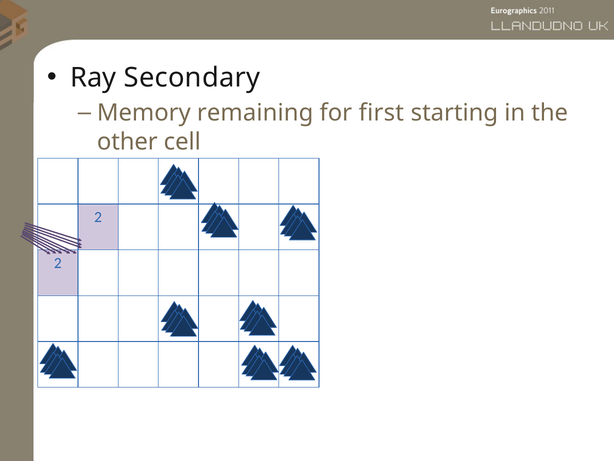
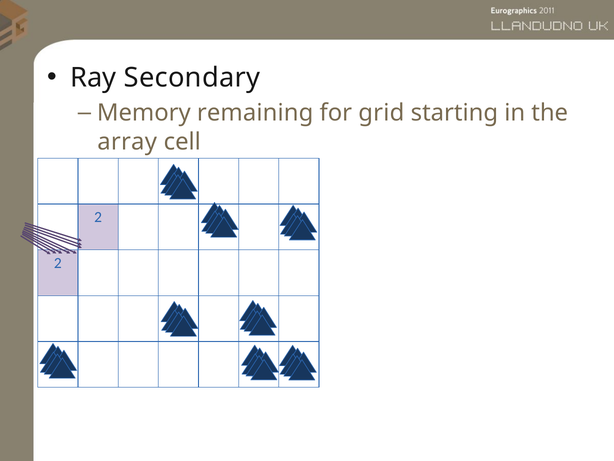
first: first -> grid
other: other -> array
